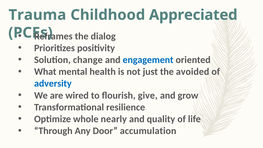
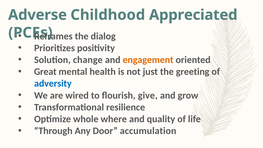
Trauma: Trauma -> Adverse
engagement colour: blue -> orange
What: What -> Great
avoided: avoided -> greeting
nearly: nearly -> where
